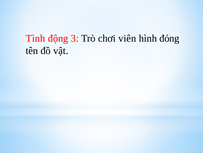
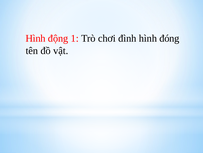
Tình at (35, 38): Tình -> Hình
3: 3 -> 1
viên: viên -> đình
